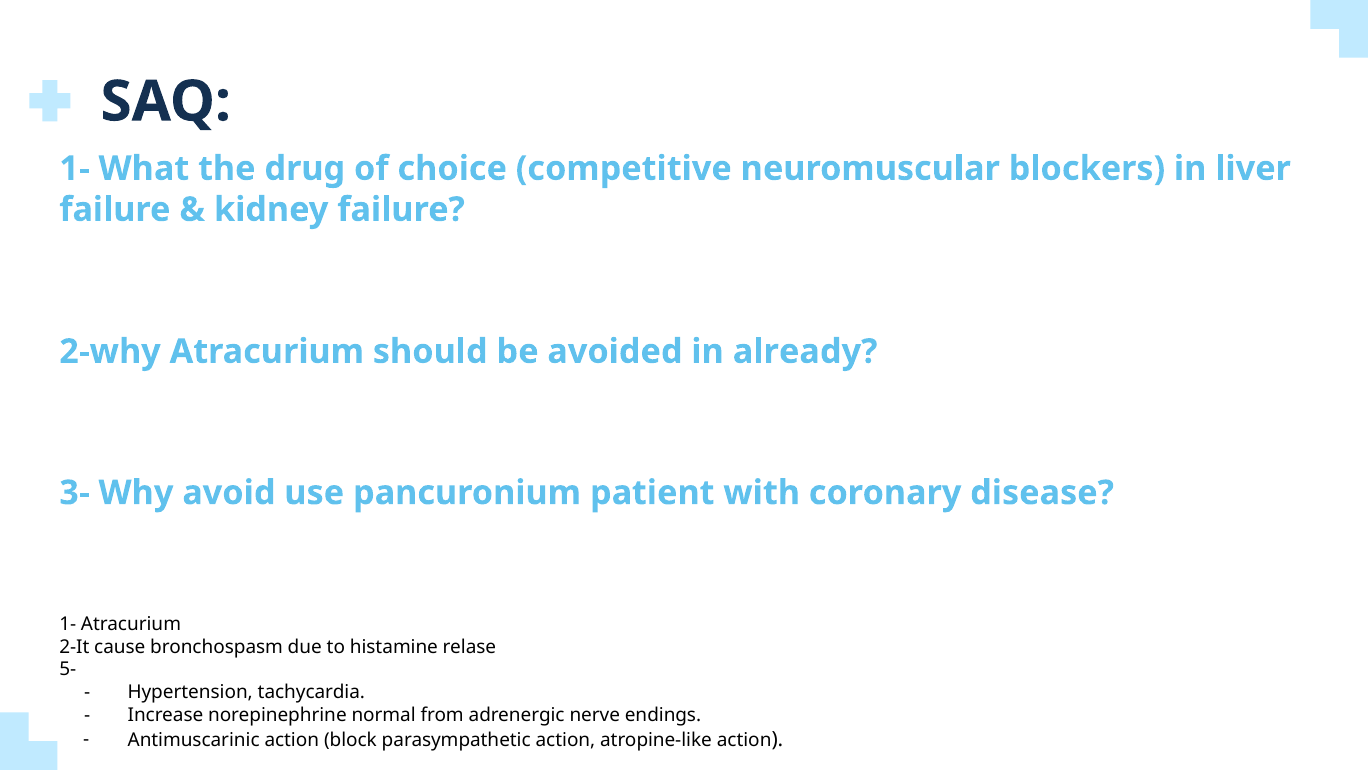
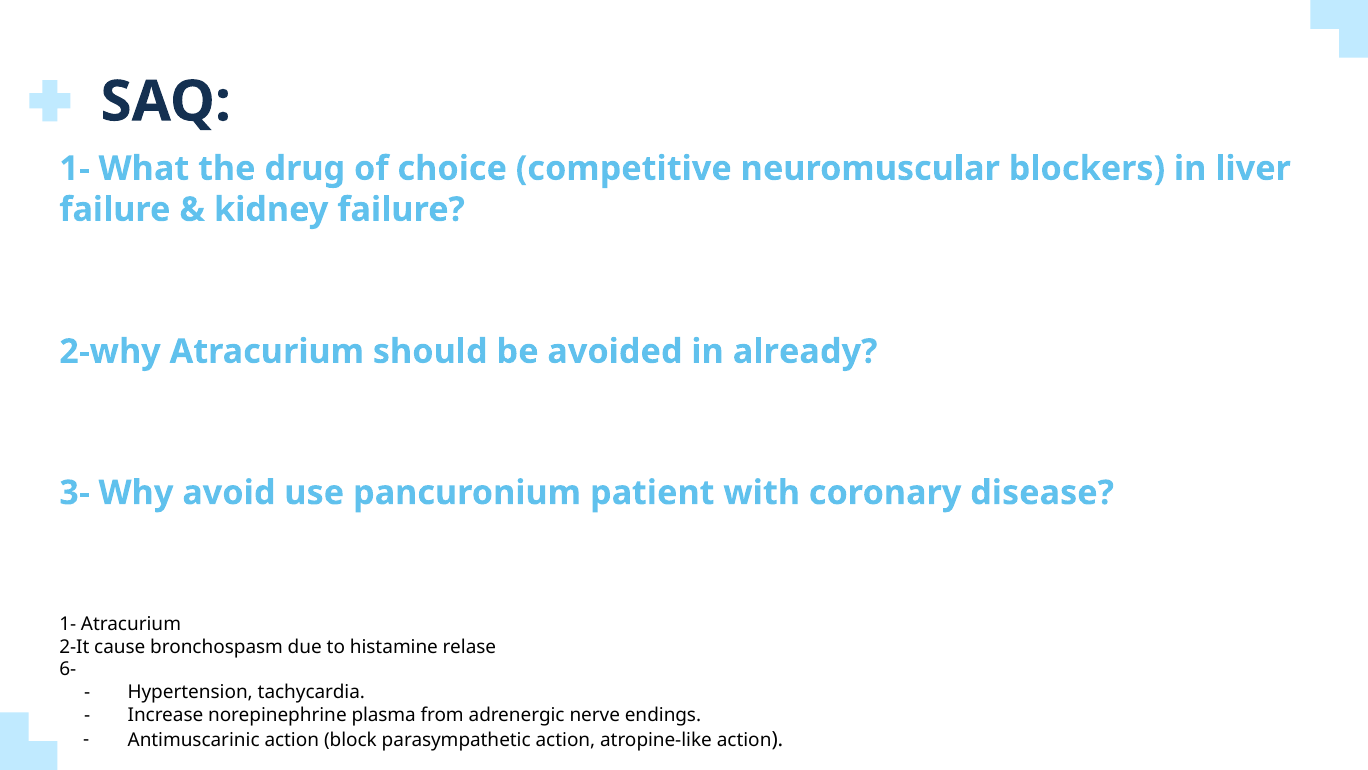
5-: 5- -> 6-
normal: normal -> plasma
